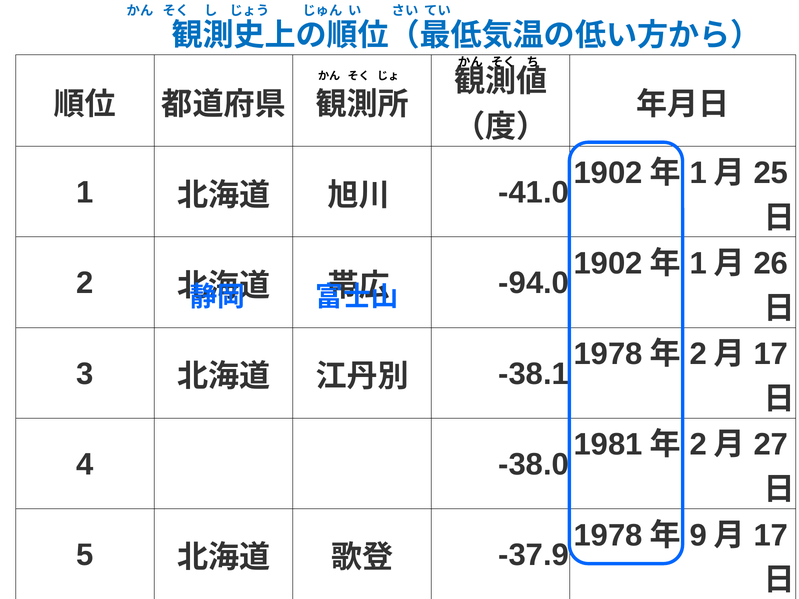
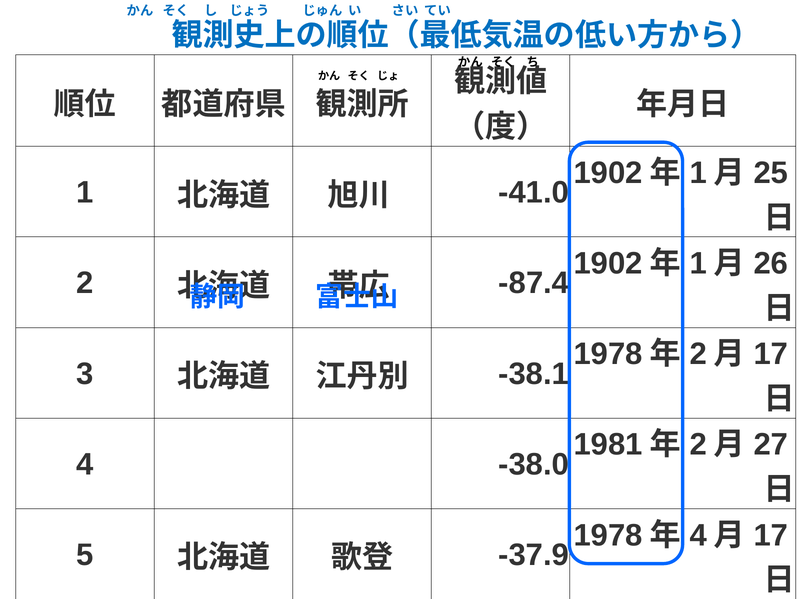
-94.0: -94.0 -> -87.4
9 at (698, 535): 9 -> 4
